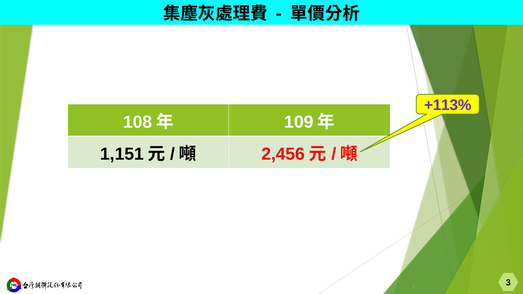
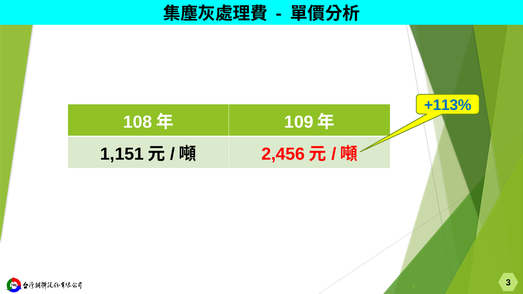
+113% colour: purple -> blue
